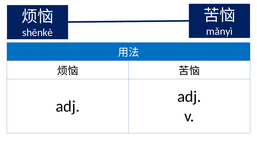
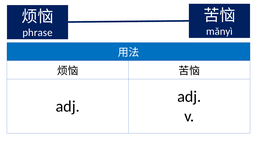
shēnkè: shēnkè -> phrase
